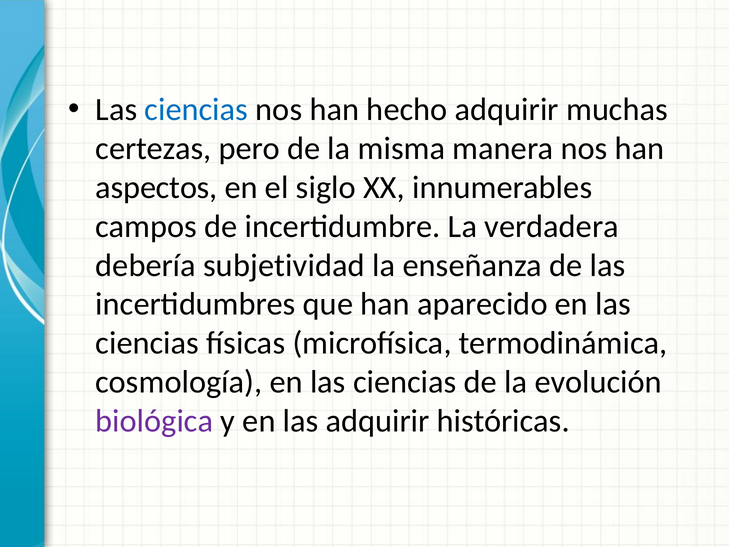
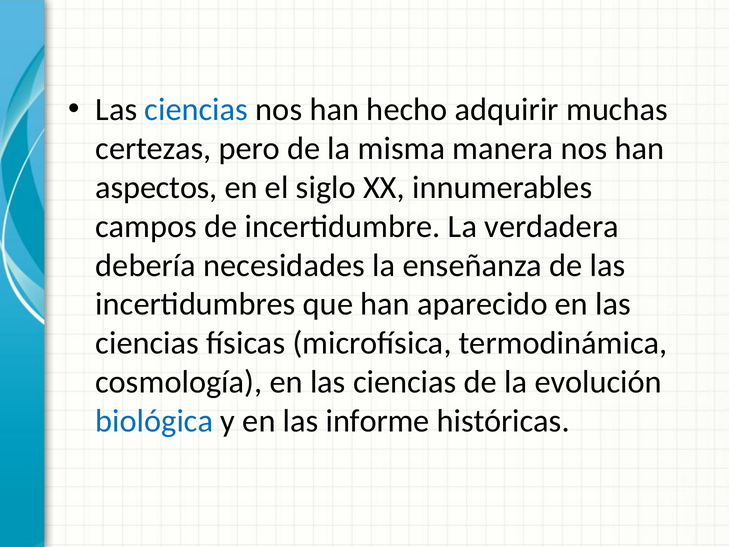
subjetividad: subjetividad -> necesidades
biológica colour: purple -> blue
las adquirir: adquirir -> informe
